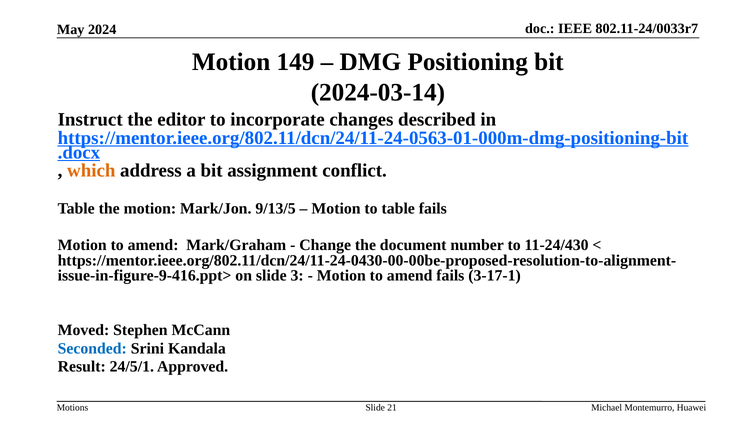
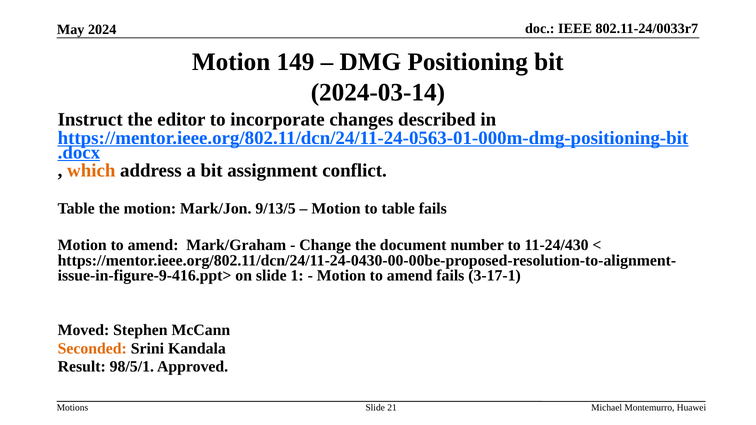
3: 3 -> 1
Seconded colour: blue -> orange
24/5/1: 24/5/1 -> 98/5/1
